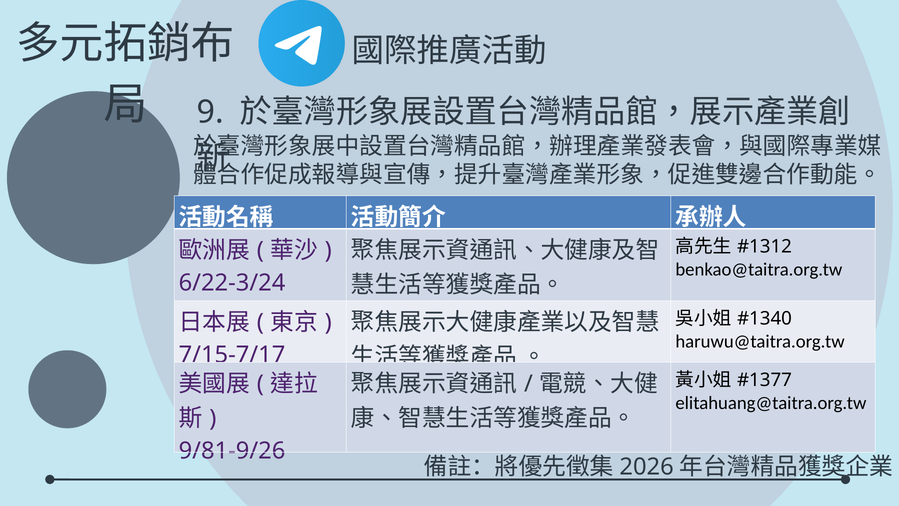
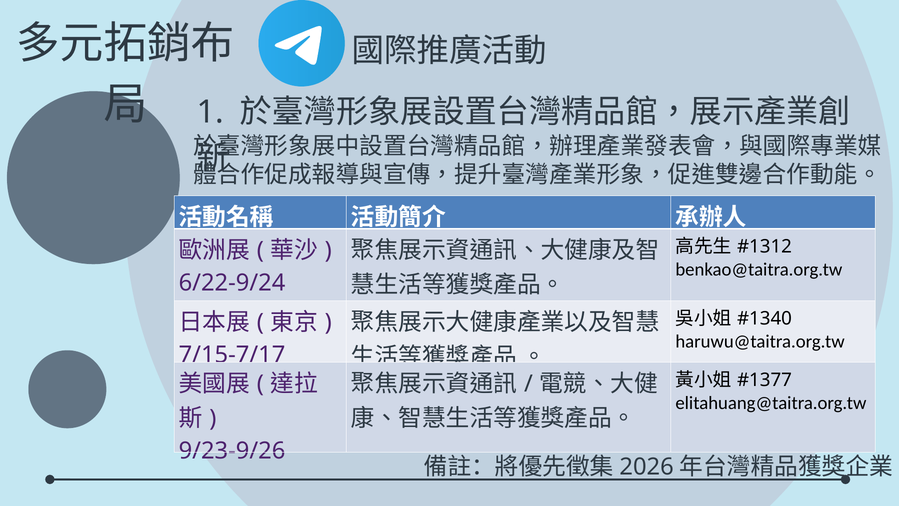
9: 9 -> 1
6/22-3/24: 6/22-3/24 -> 6/22-9/24
9/81-9/26: 9/81-9/26 -> 9/23-9/26
